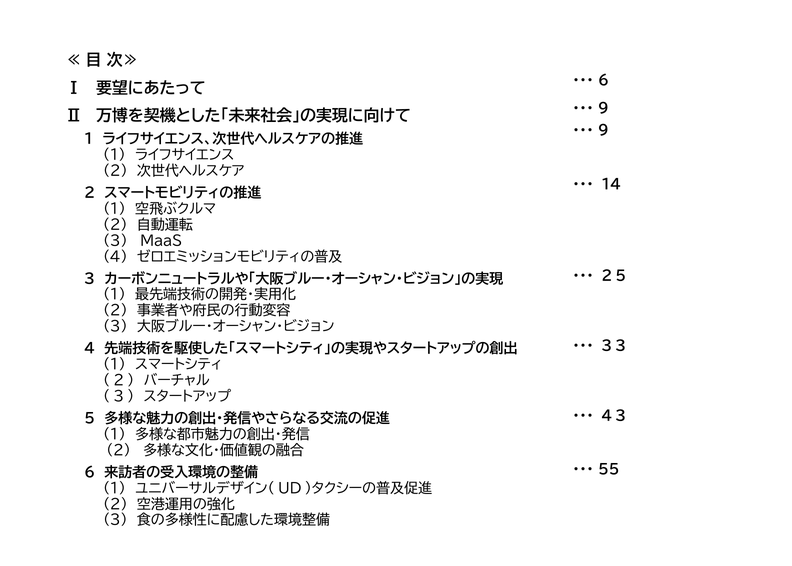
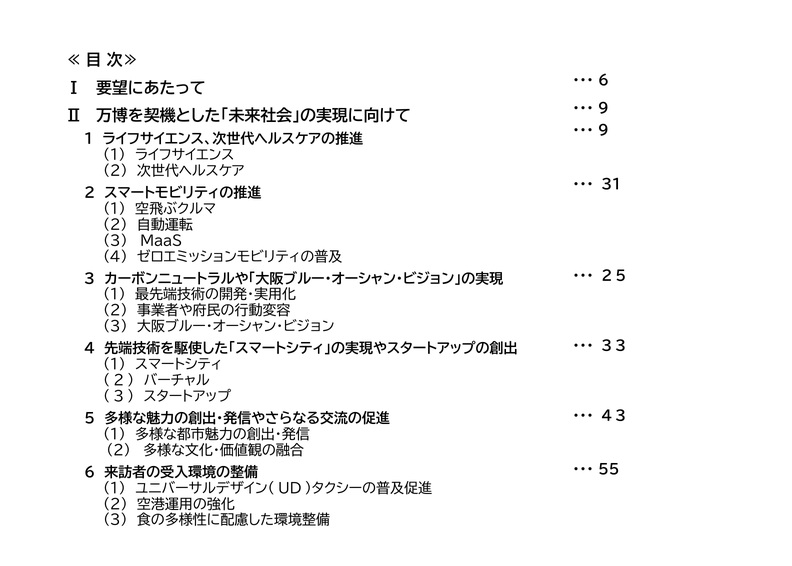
14: 14 -> 31
